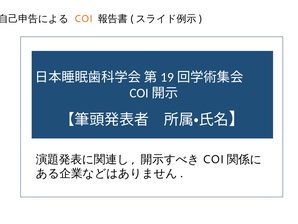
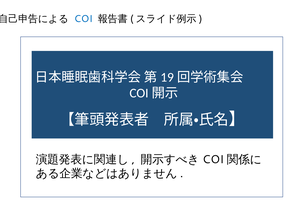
COI colour: orange -> blue
